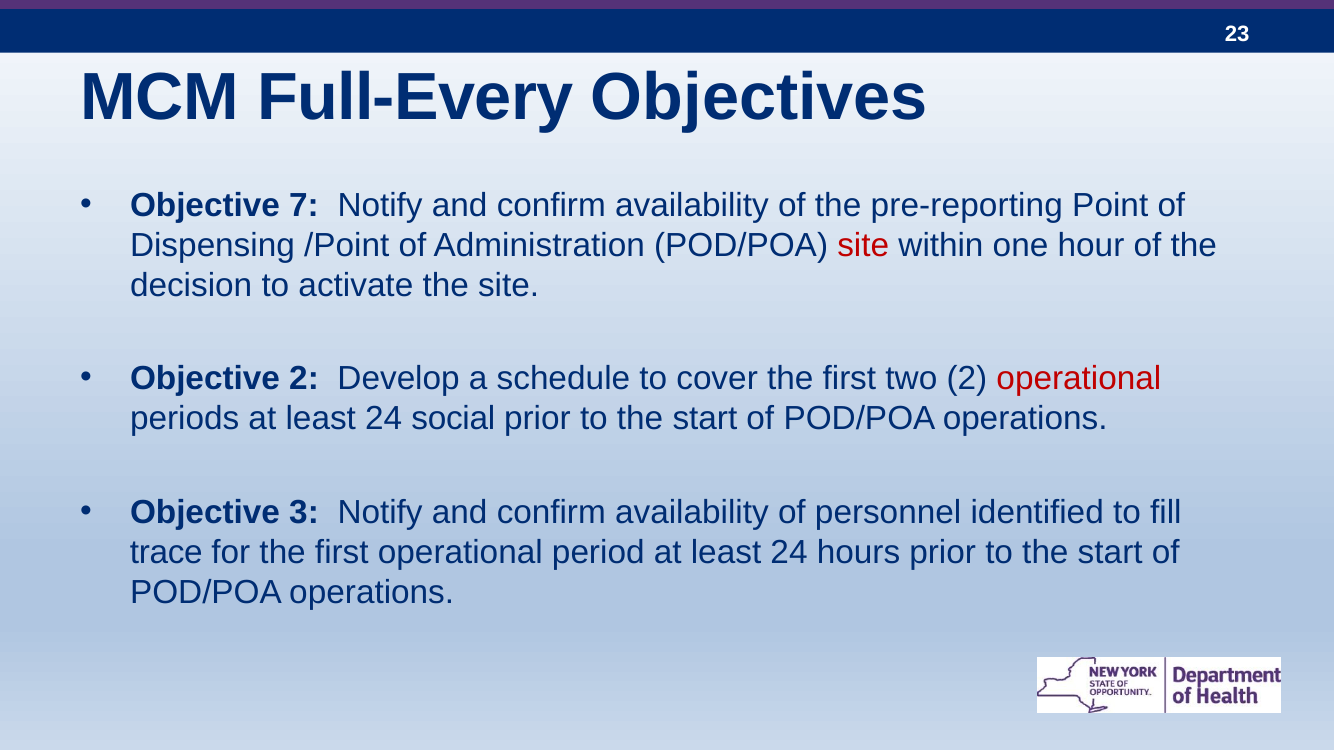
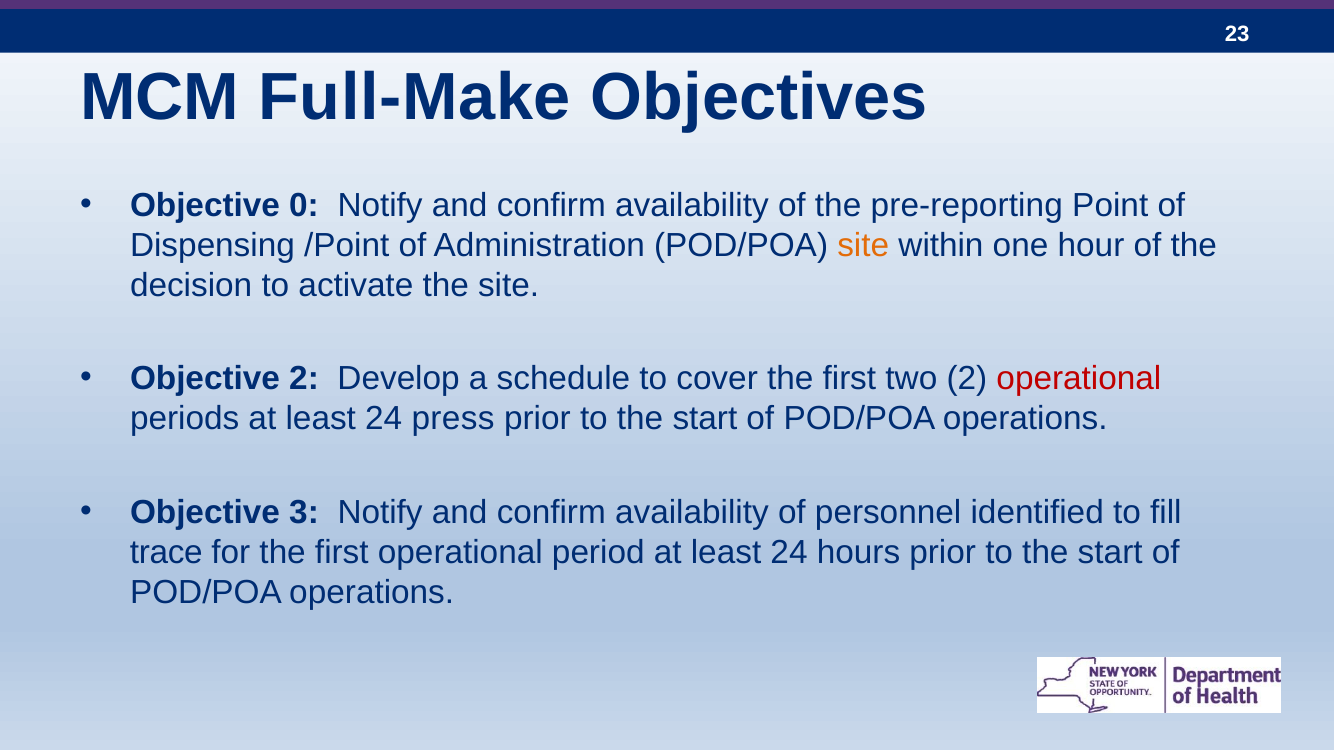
Full-Every: Full-Every -> Full-Make
7: 7 -> 0
site at (863, 246) colour: red -> orange
social: social -> press
